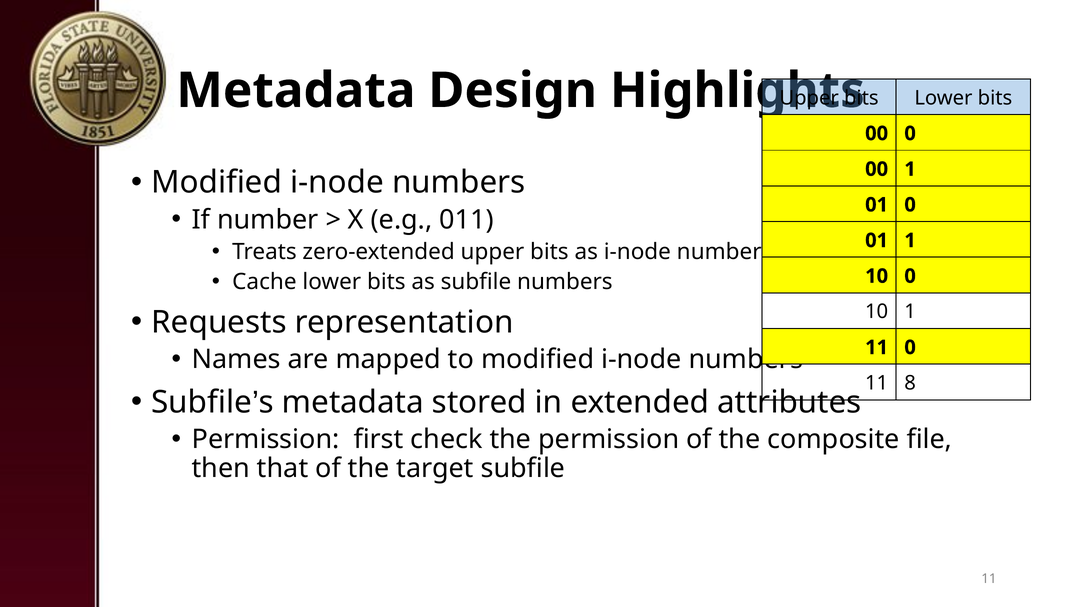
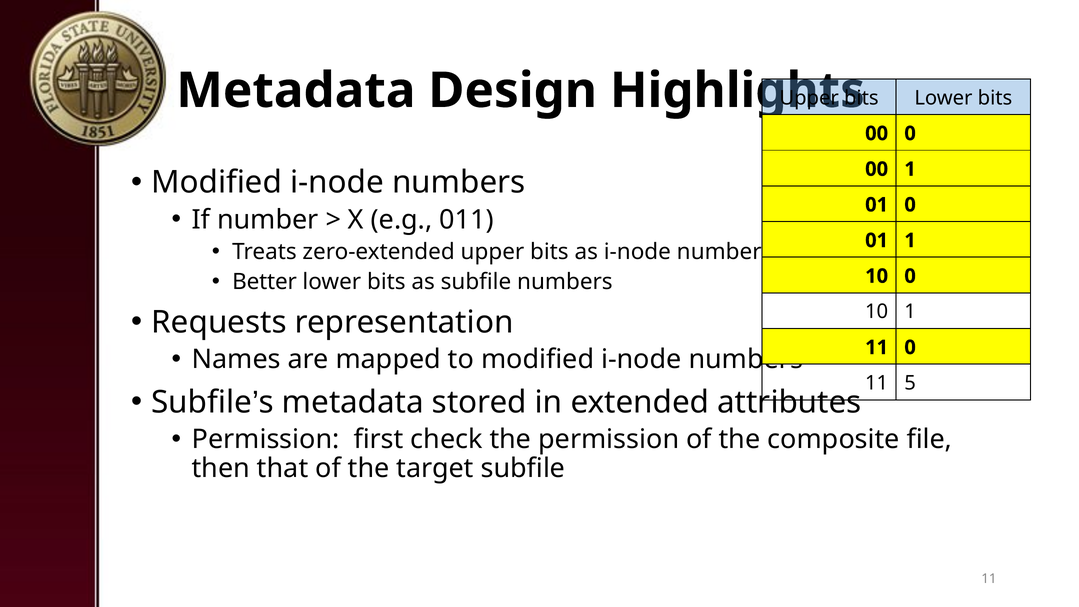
Cache: Cache -> Better
8: 8 -> 5
